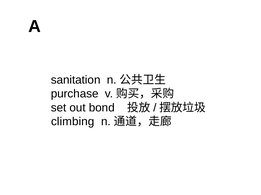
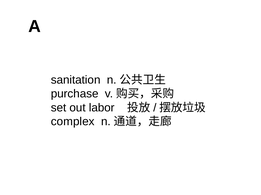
bond: bond -> labor
climbing: climbing -> complex
